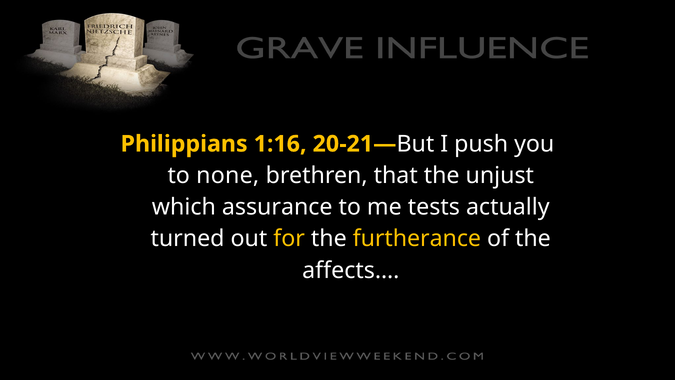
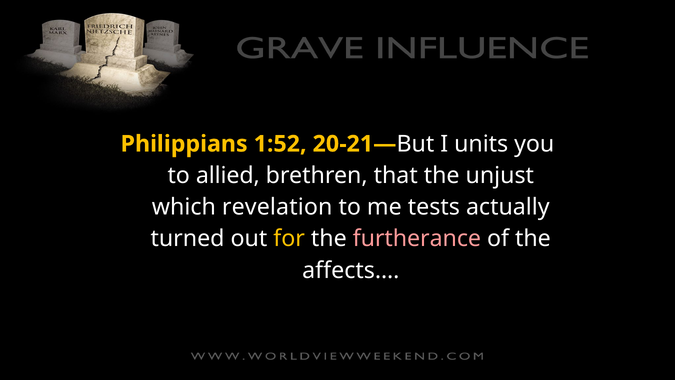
1:16: 1:16 -> 1:52
push: push -> units
none: none -> allied
assurance: assurance -> revelation
furtherance colour: yellow -> pink
